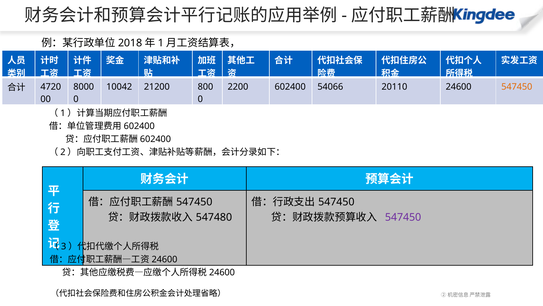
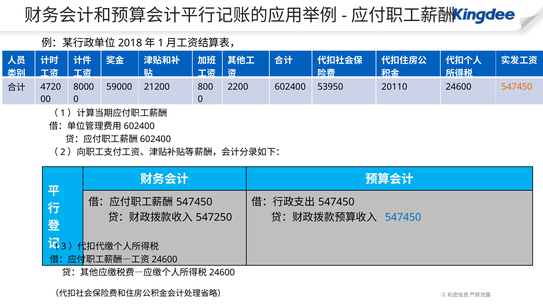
10042: 10042 -> 59000
54066: 54066 -> 53950
547480: 547480 -> 547250
547450 at (403, 217) colour: purple -> blue
